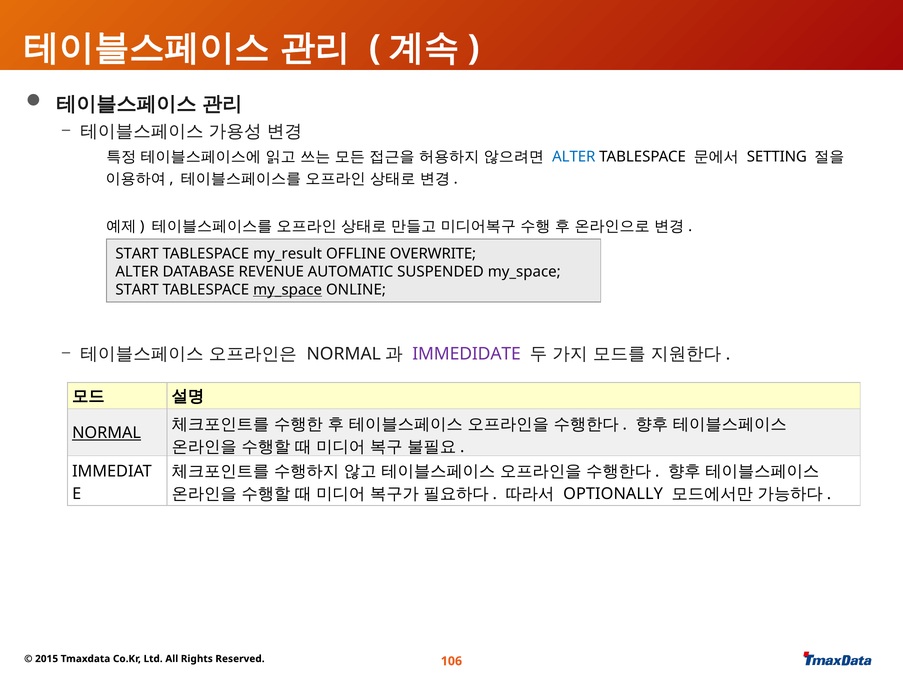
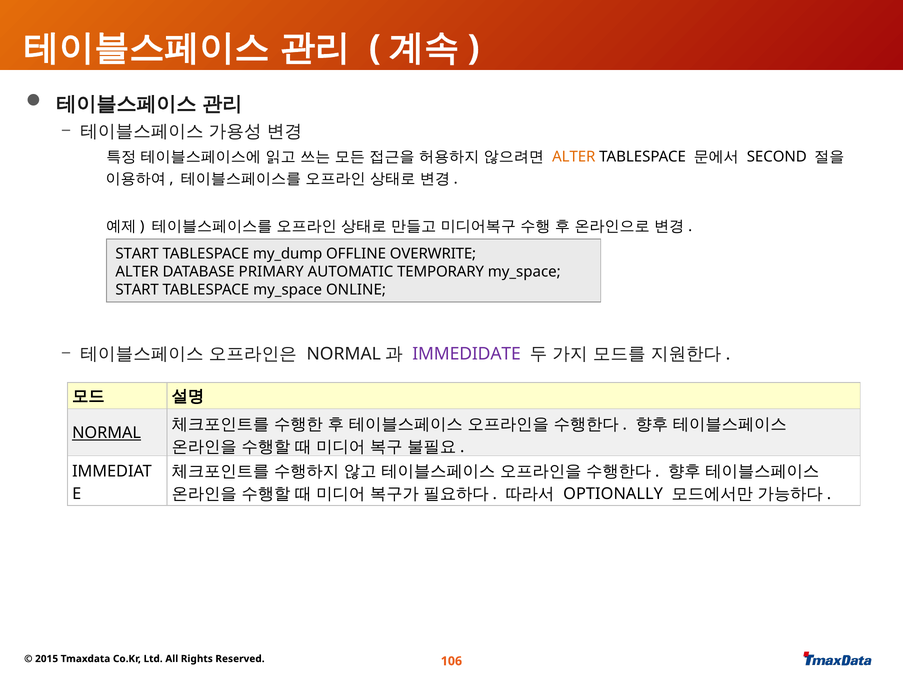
ALTER at (574, 157) colour: blue -> orange
SETTING: SETTING -> SECOND
my_result: my_result -> my_dump
REVENUE: REVENUE -> PRIMARY
SUSPENDED: SUSPENDED -> TEMPORARY
my_space at (288, 290) underline: present -> none
